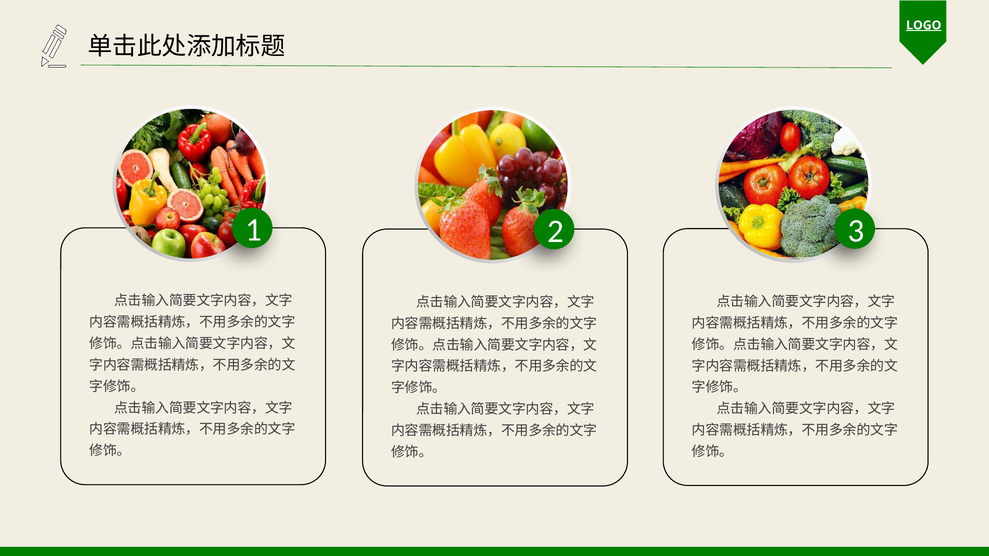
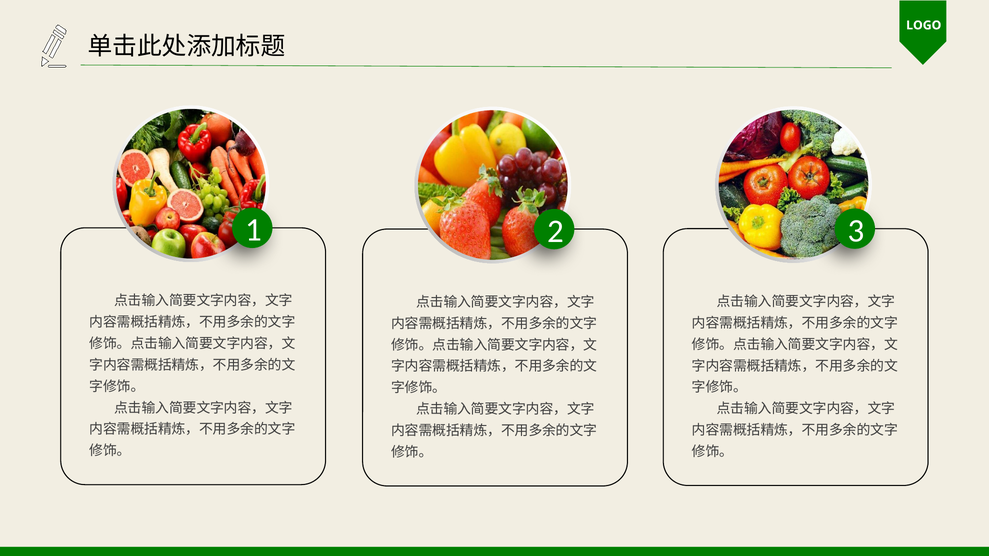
LOGO underline: present -> none
